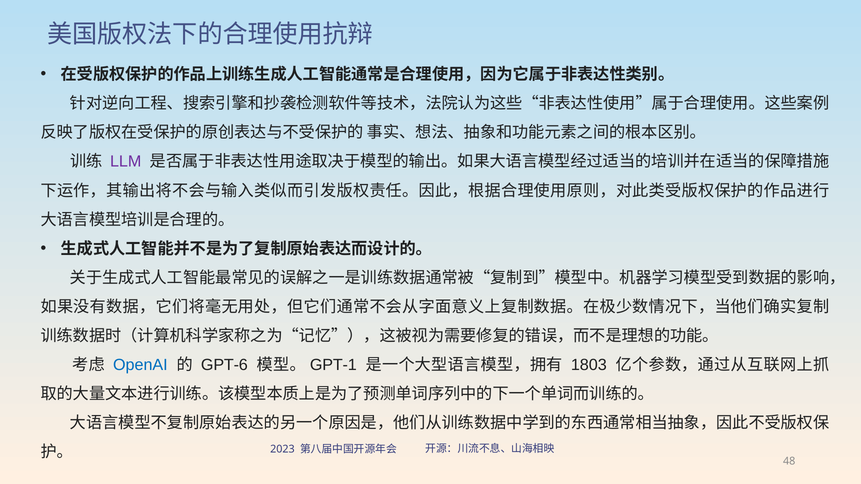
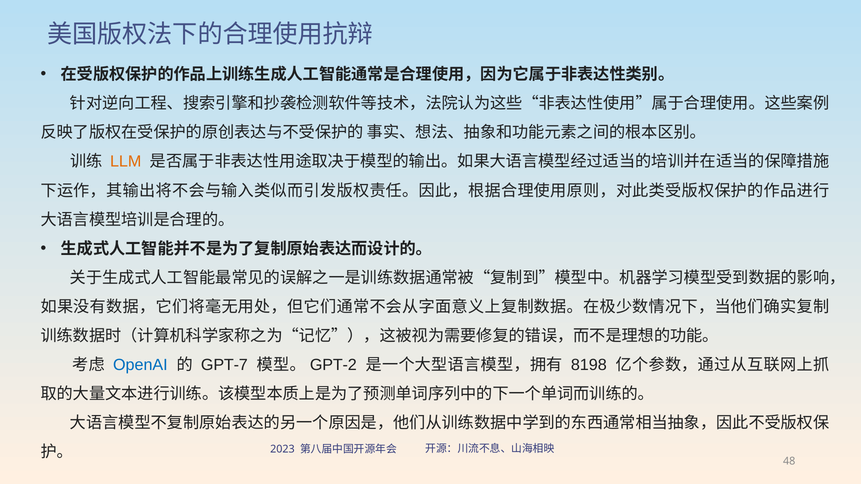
LLM colour: purple -> orange
GPT-6: GPT-6 -> GPT-7
GPT-1: GPT-1 -> GPT-2
1803: 1803 -> 8198
